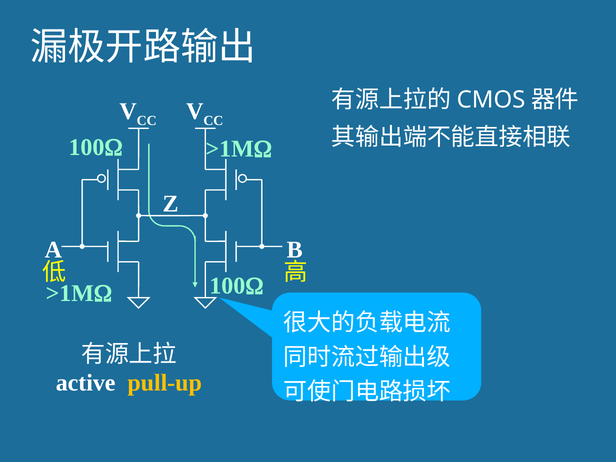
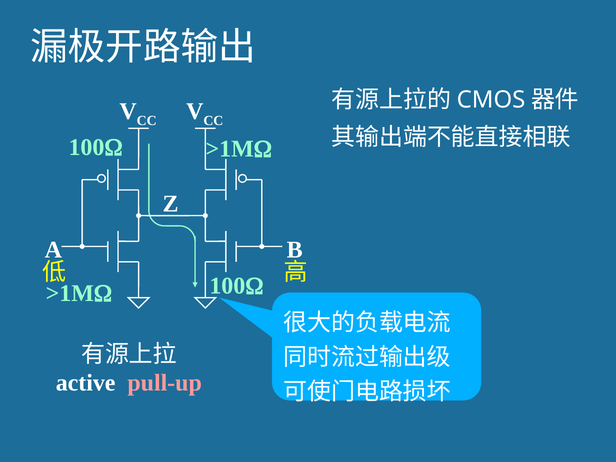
pull-up colour: yellow -> pink
